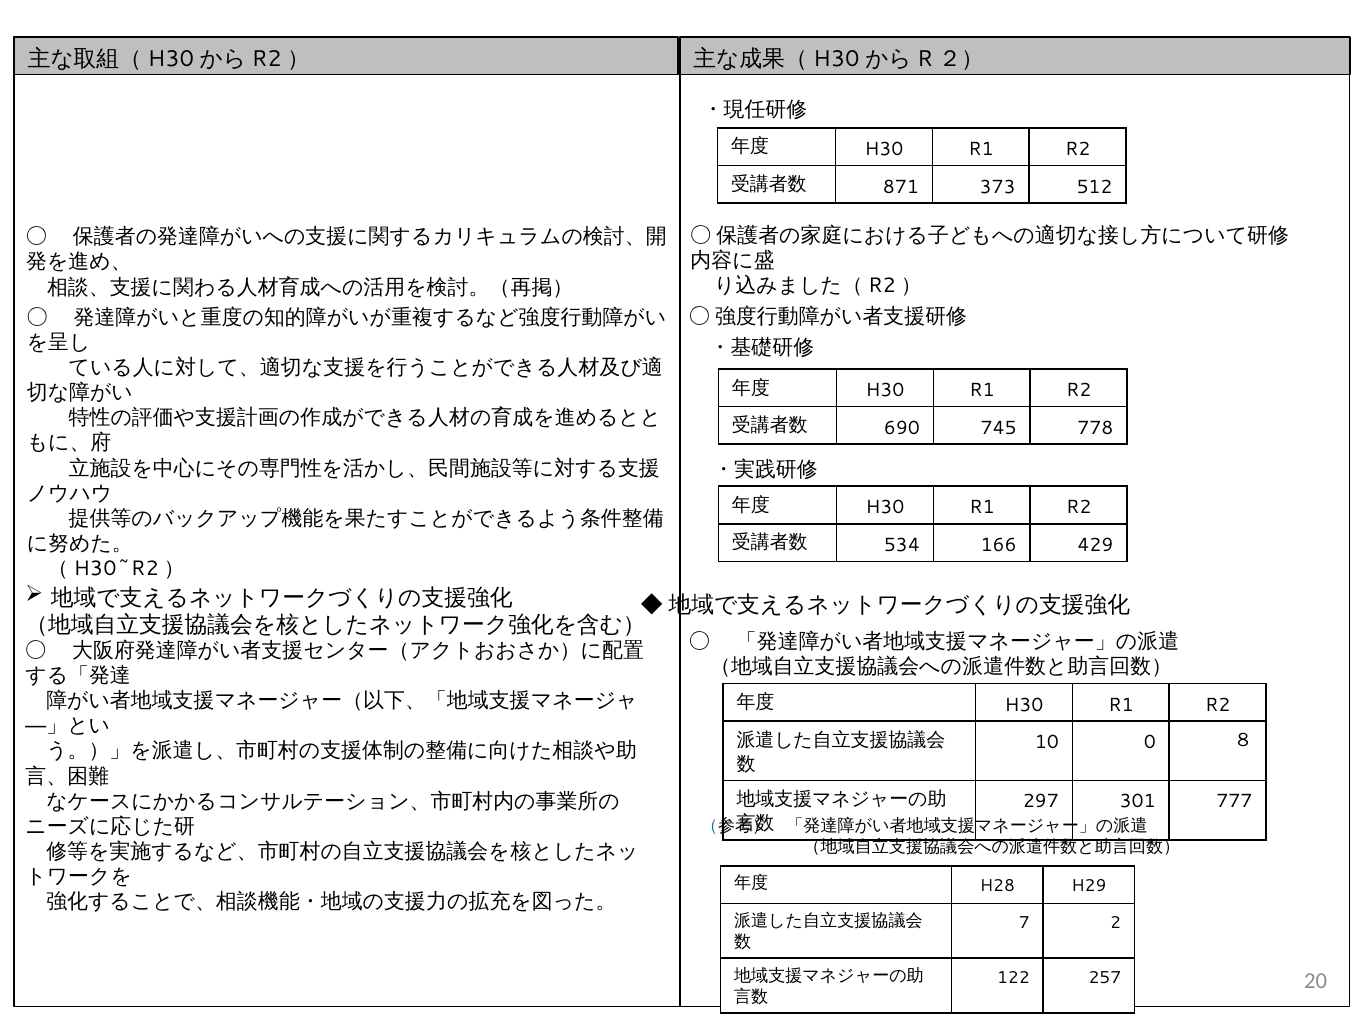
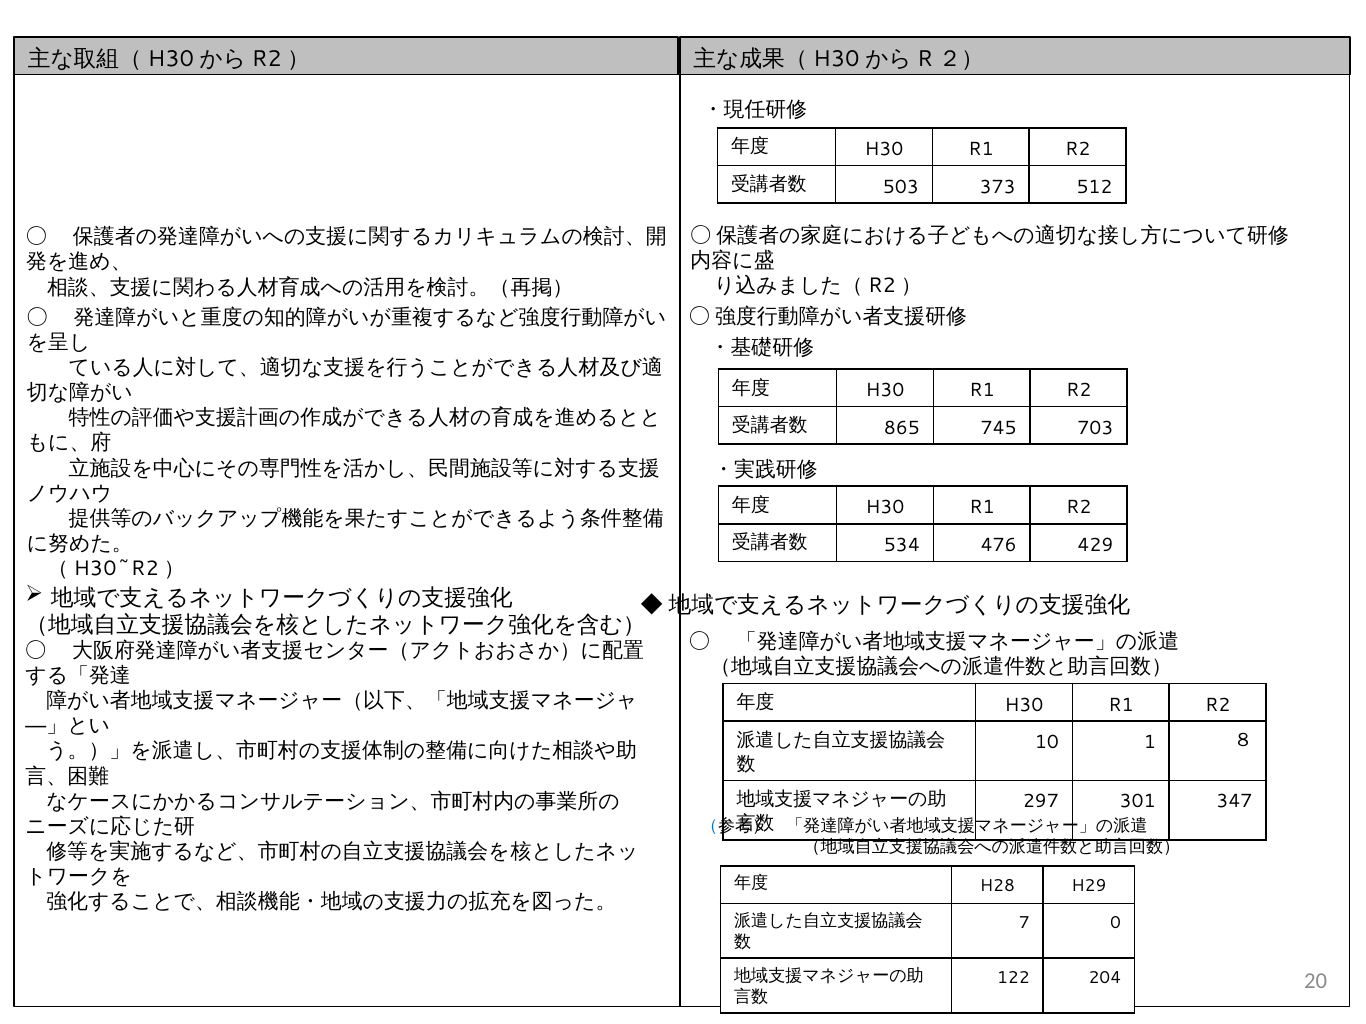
871: 871 -> 503
690: 690 -> 865
778: 778 -> 703
166: 166 -> 476
0: 0 -> 1
777: 777 -> 347
2: 2 -> 0
257: 257 -> 204
